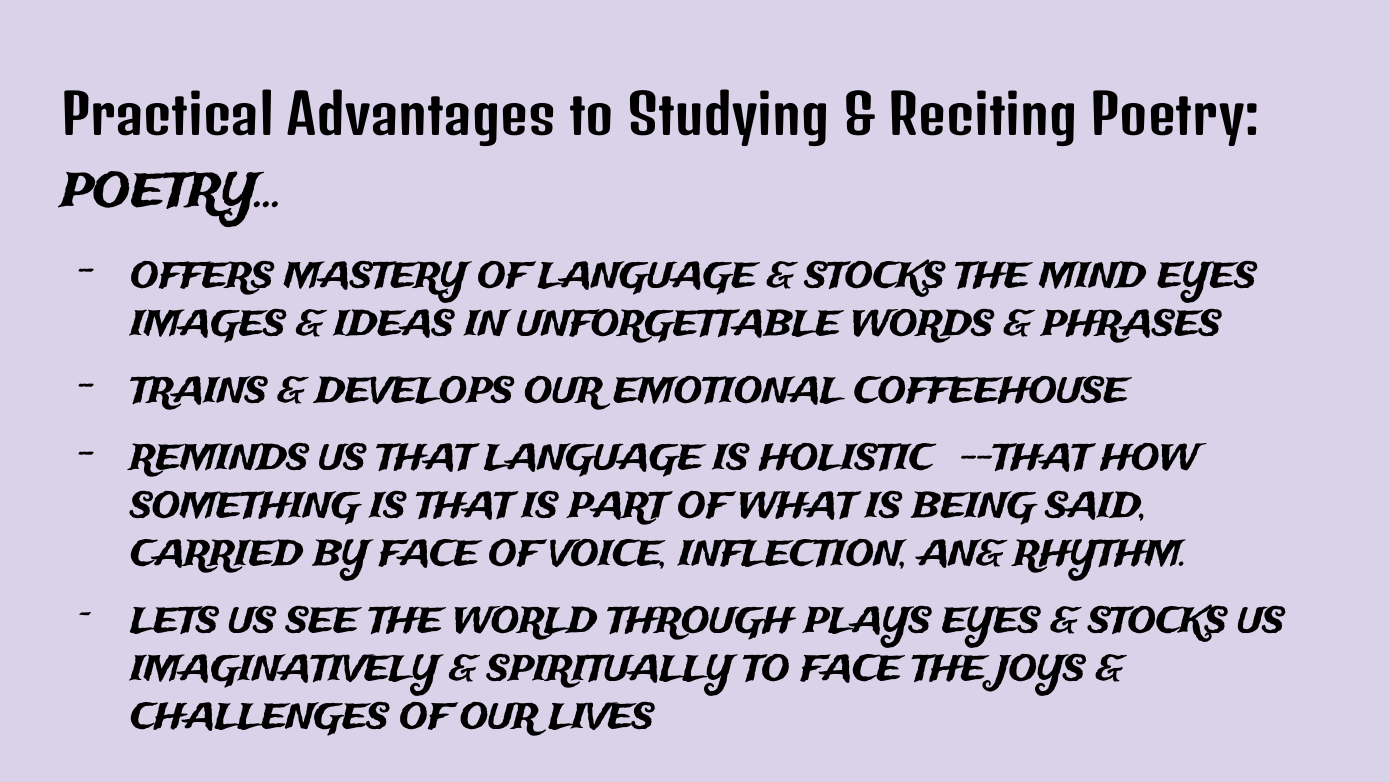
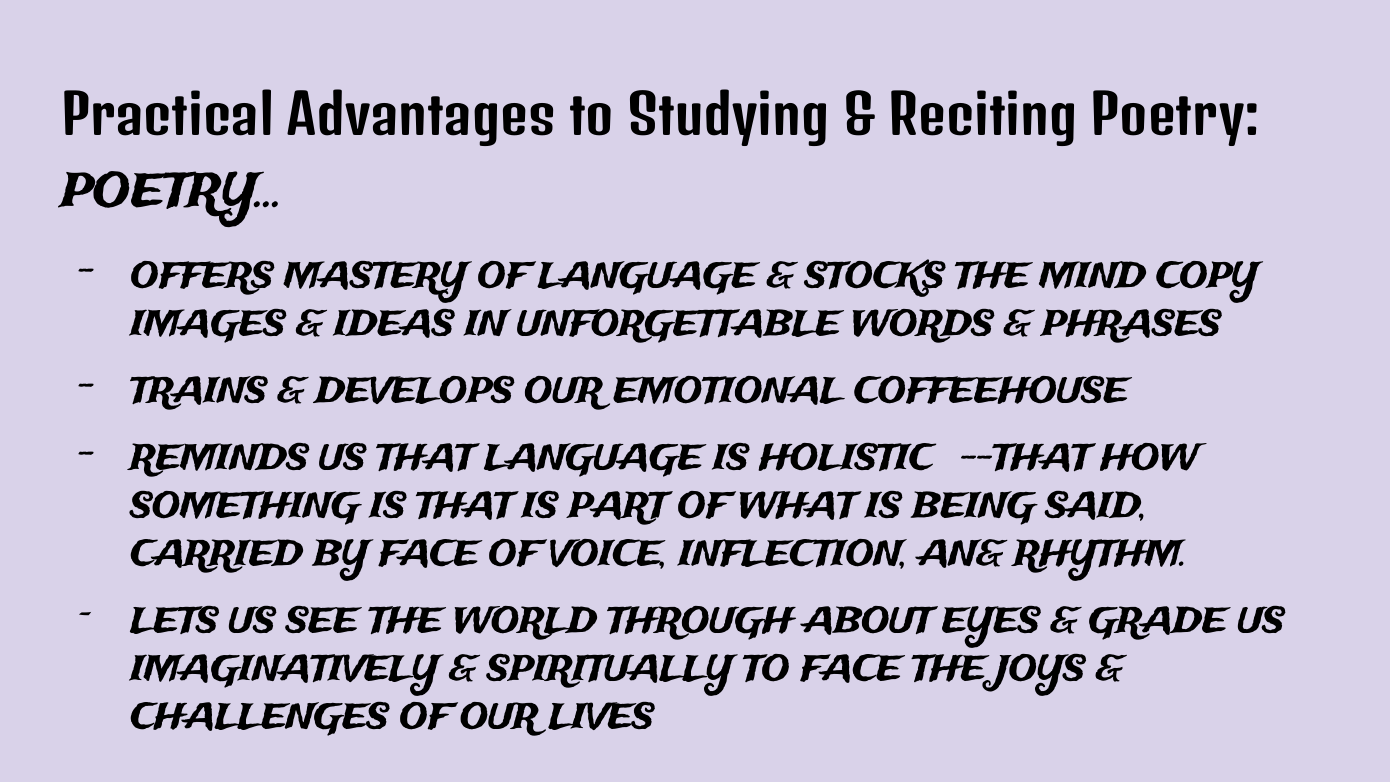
MIND EYES: EYES -> COPY
PLAYS: PLAYS -> ABOUT
STOCKS at (1158, 621): STOCKS -> GRADE
